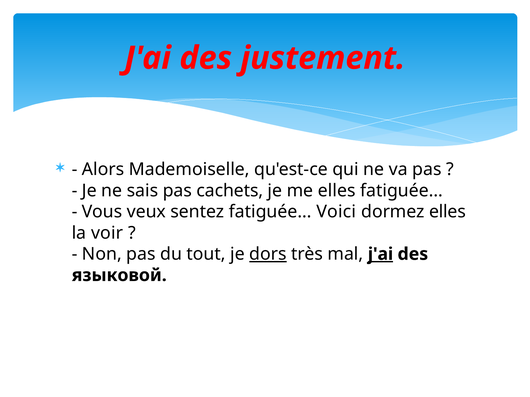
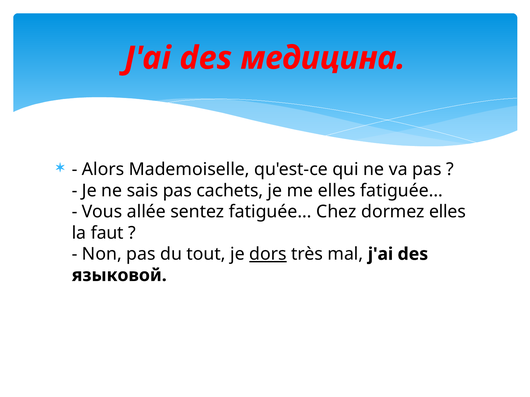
justement: justement -> медицина
veux: veux -> allée
Voici: Voici -> Chez
voir: voir -> faut
j'ai at (381, 254) underline: present -> none
